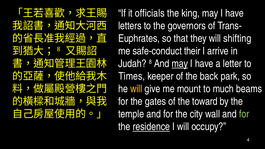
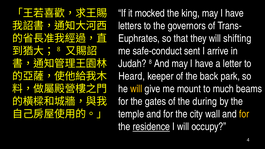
officials: officials -> mocked
their: their -> sent
may at (180, 64) underline: present -> none
Times: Times -> Heard
toward: toward -> during
for at (244, 114) colour: light green -> yellow
